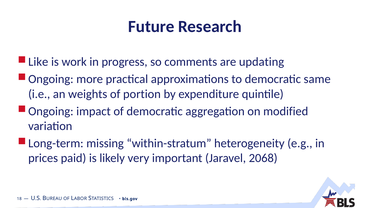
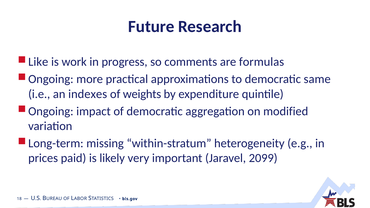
updating: updating -> formulas
weights: weights -> indexes
portion: portion -> weights
2068: 2068 -> 2099
